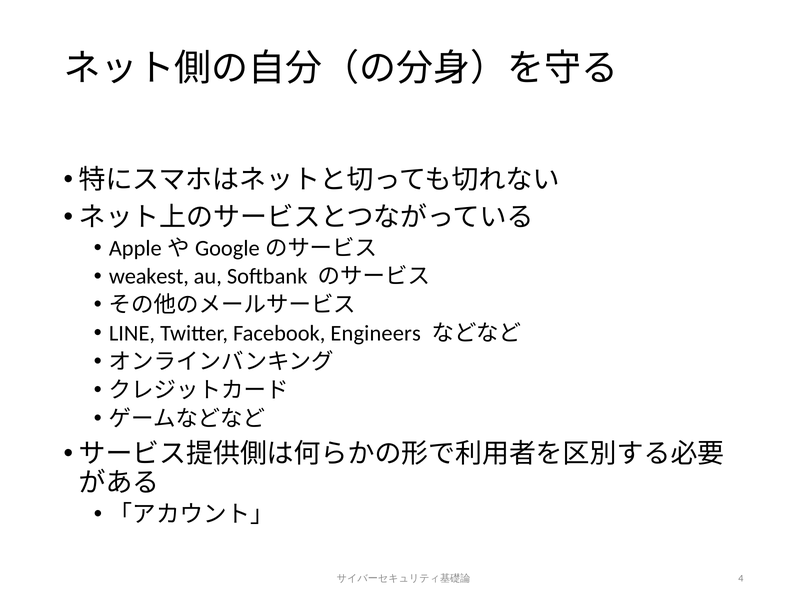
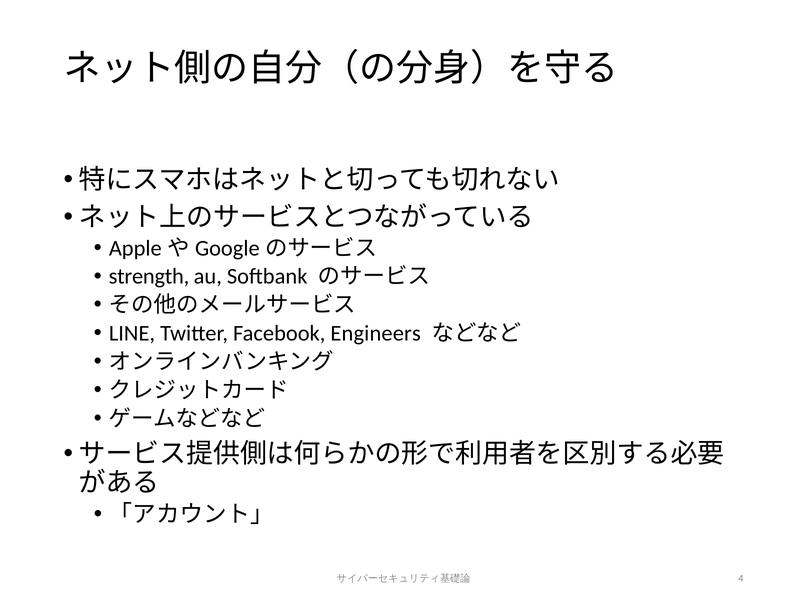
weakest: weakest -> strength
